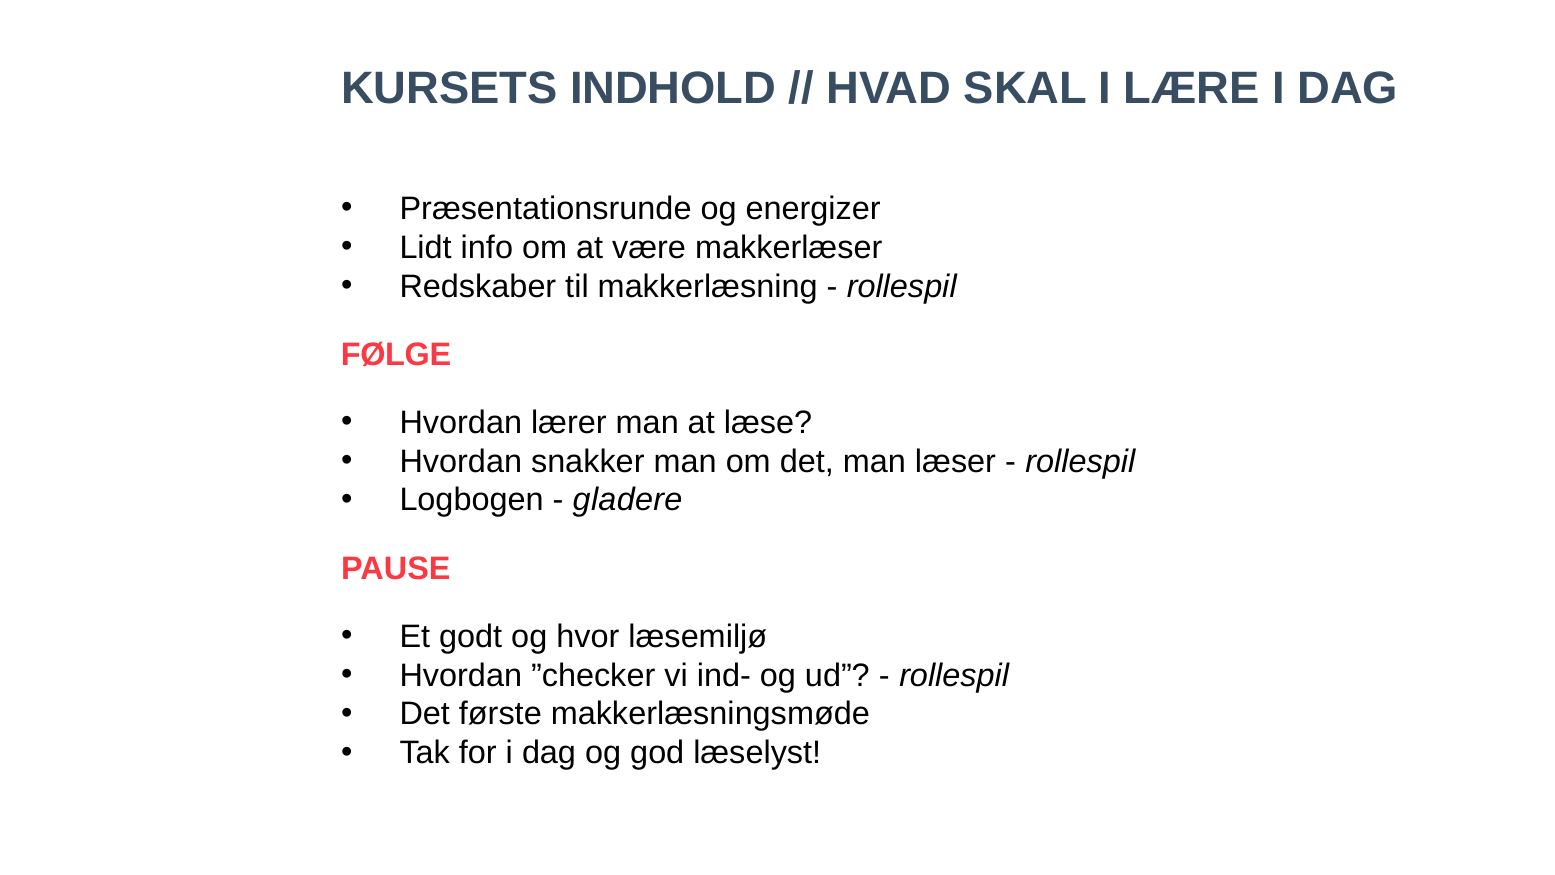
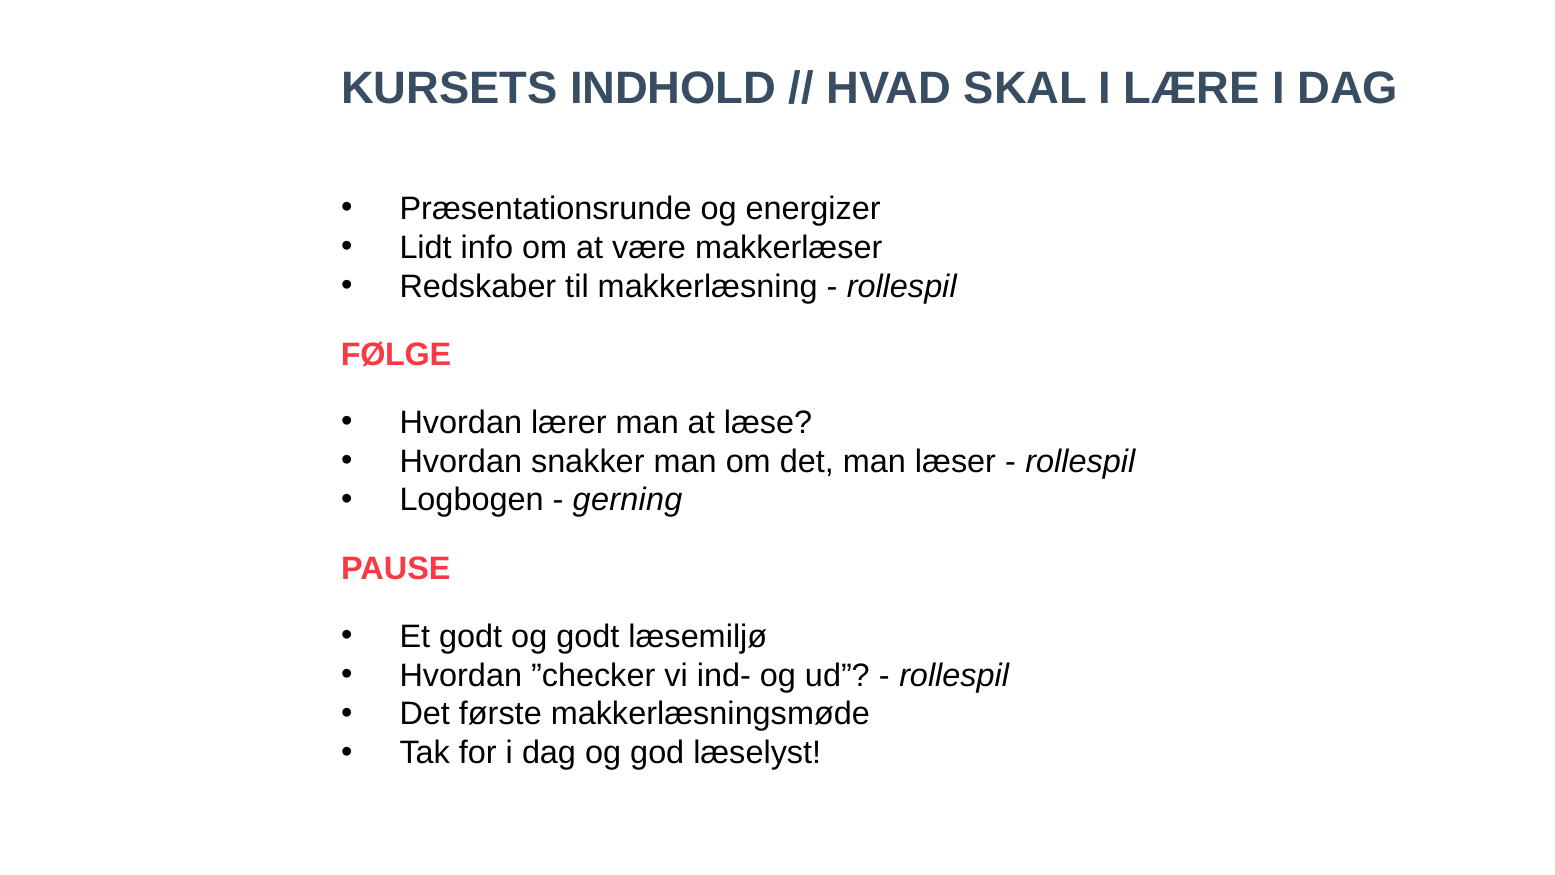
gladere: gladere -> gerning
og hvor: hvor -> godt
